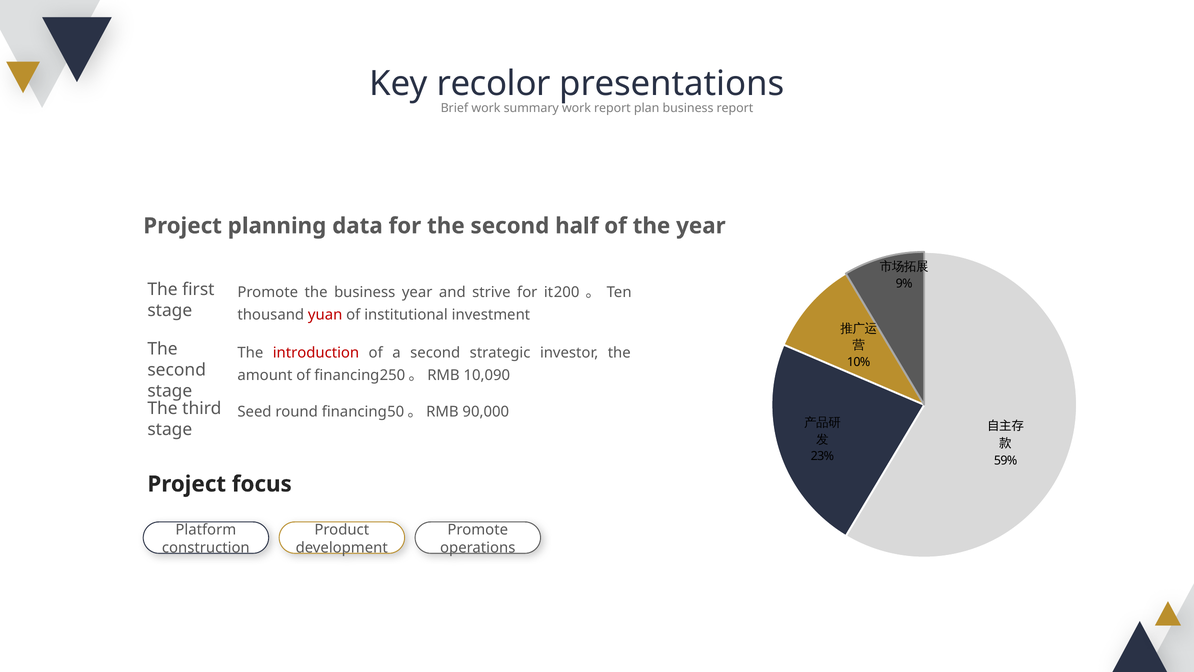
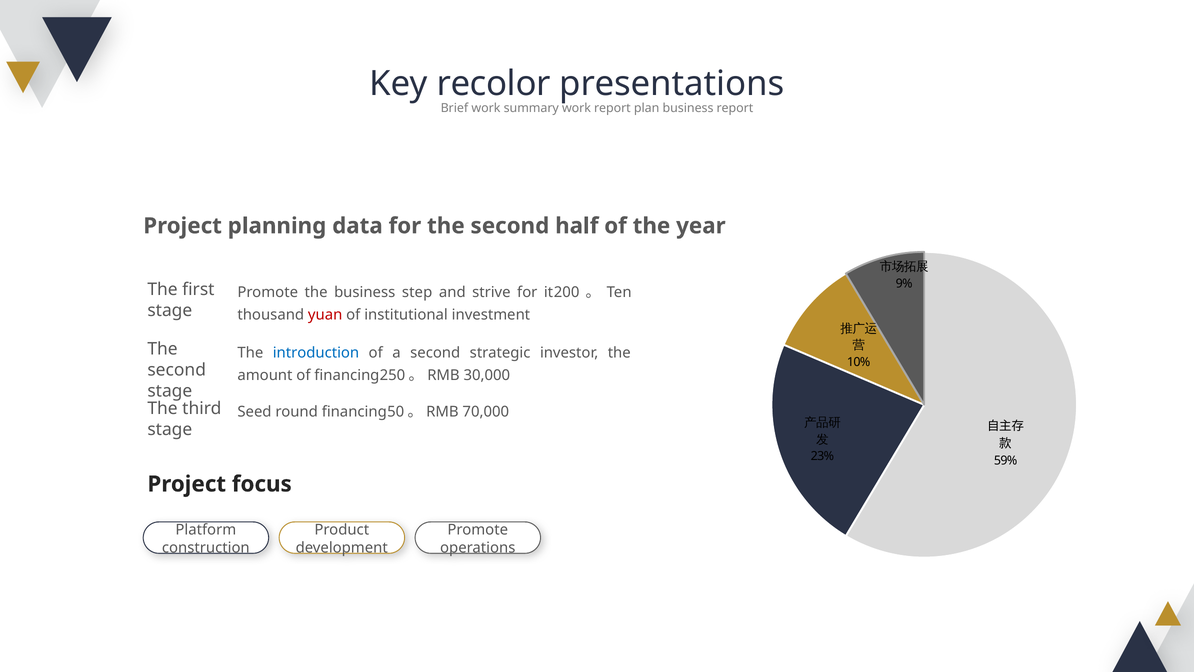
business year: year -> step
introduction colour: red -> blue
10,090: 10,090 -> 30,000
90,000: 90,000 -> 70,000
